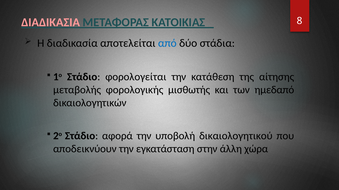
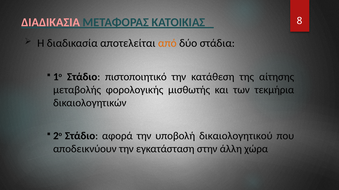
από colour: blue -> orange
φορολογείται: φορολογείται -> πιστοποιητικό
ημεδαπό: ημεδαπό -> τεκμήρια
